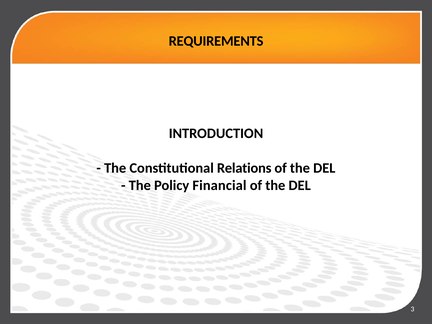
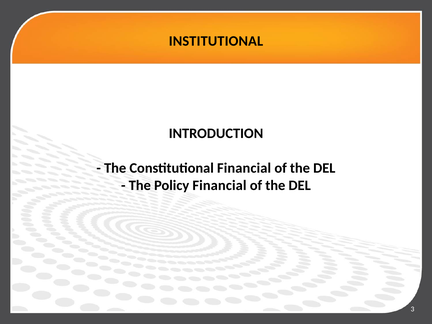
REQUIREMENTS: REQUIREMENTS -> INSTITUTIONAL
Constitutional Relations: Relations -> Financial
